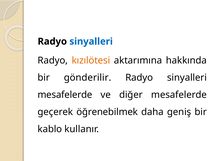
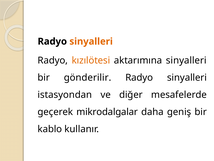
sinyalleri at (91, 41) colour: blue -> orange
aktarımına hakkında: hakkında -> sinyalleri
mesafelerde at (65, 94): mesafelerde -> istasyondan
öğrenebilmek: öğrenebilmek -> mikrodalgalar
